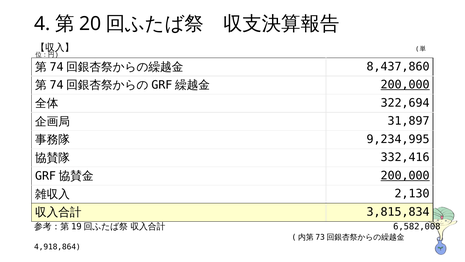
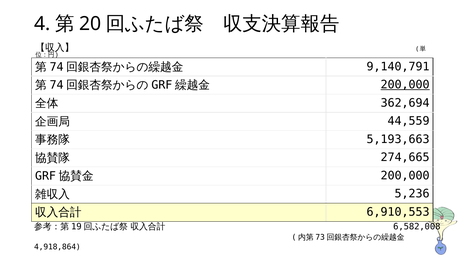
8,437,860: 8,437,860 -> 9,140,791
322,694: 322,694 -> 362,694
31,897: 31,897 -> 44,559
9,234,995: 9,234,995 -> 5,193,663
332,416: 332,416 -> 274,665
200,000 at (405, 175) underline: present -> none
2,130: 2,130 -> 5,236
3,815,834: 3,815,834 -> 6,910,553
